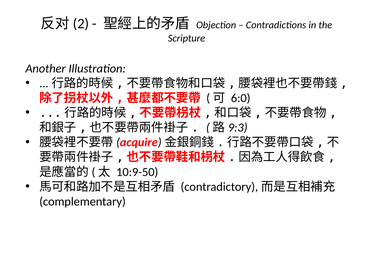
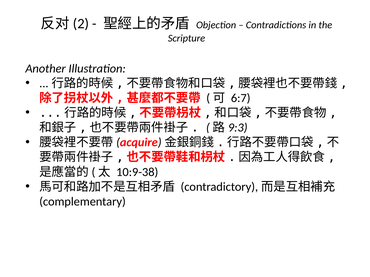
6:0: 6:0 -> 6:7
10:9-50: 10:9-50 -> 10:9-38
